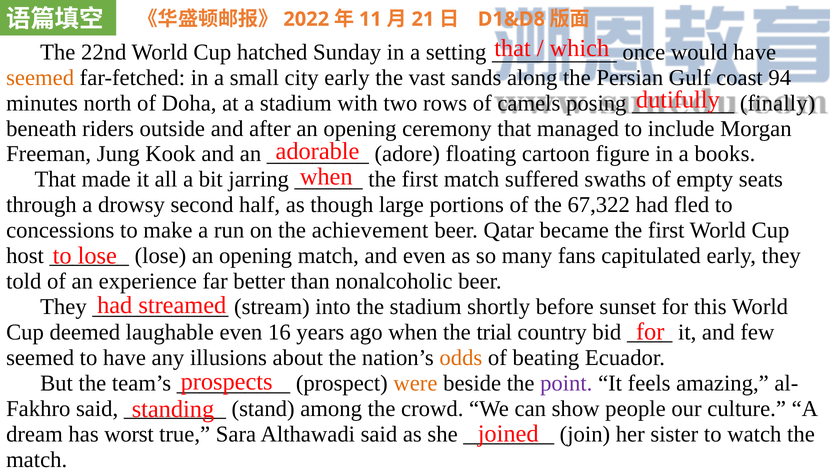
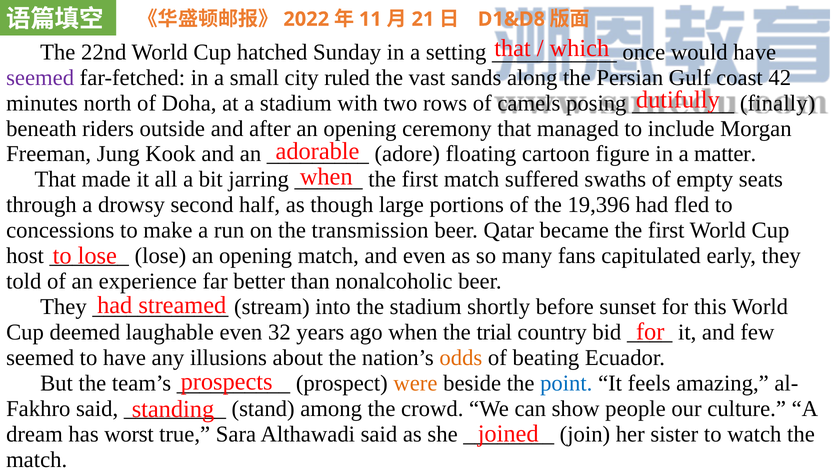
seemed at (40, 78) colour: orange -> purple
city early: early -> ruled
94: 94 -> 42
books: books -> matter
67,322: 67,322 -> 19,396
achievement: achievement -> transmission
16: 16 -> 32
point colour: purple -> blue
